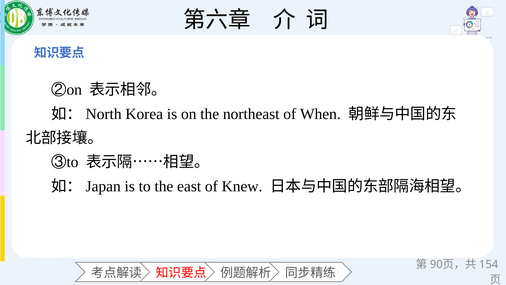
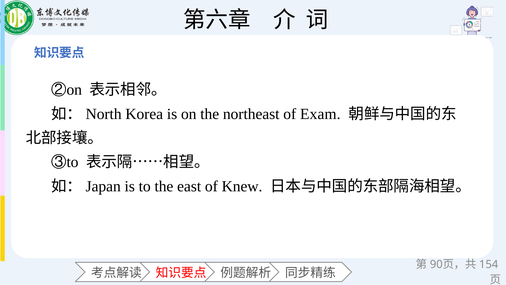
When: When -> Exam
